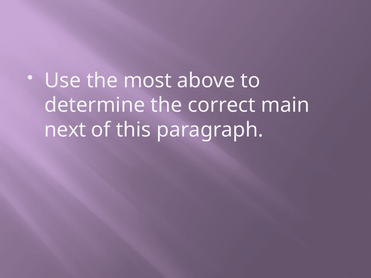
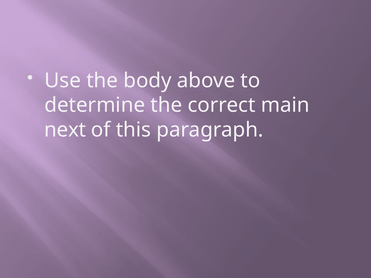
most: most -> body
